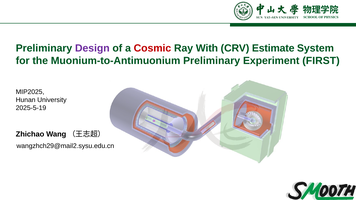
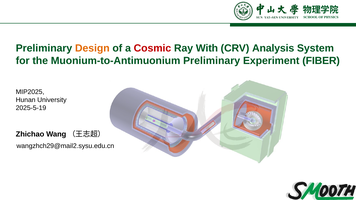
Design colour: purple -> orange
Estimate: Estimate -> Analysis
FIRST: FIRST -> FIBER
